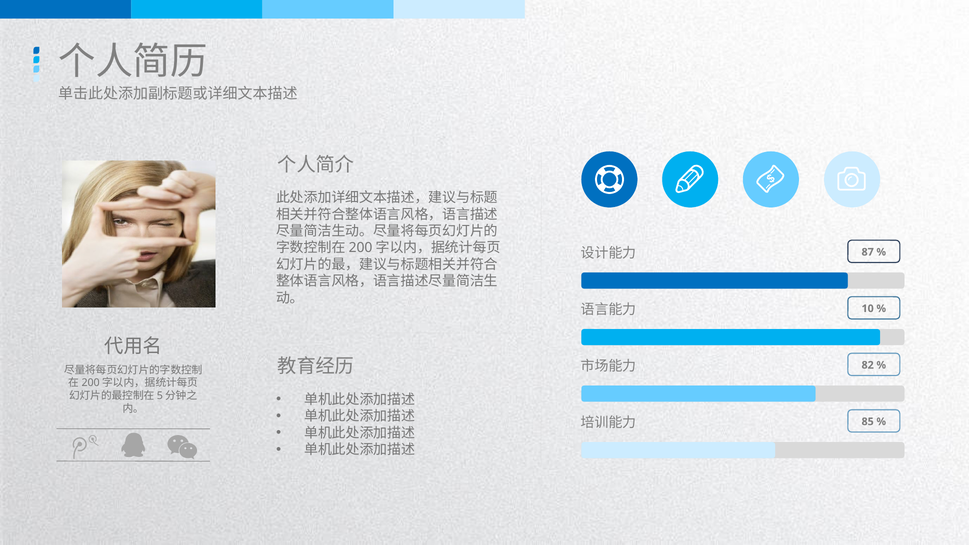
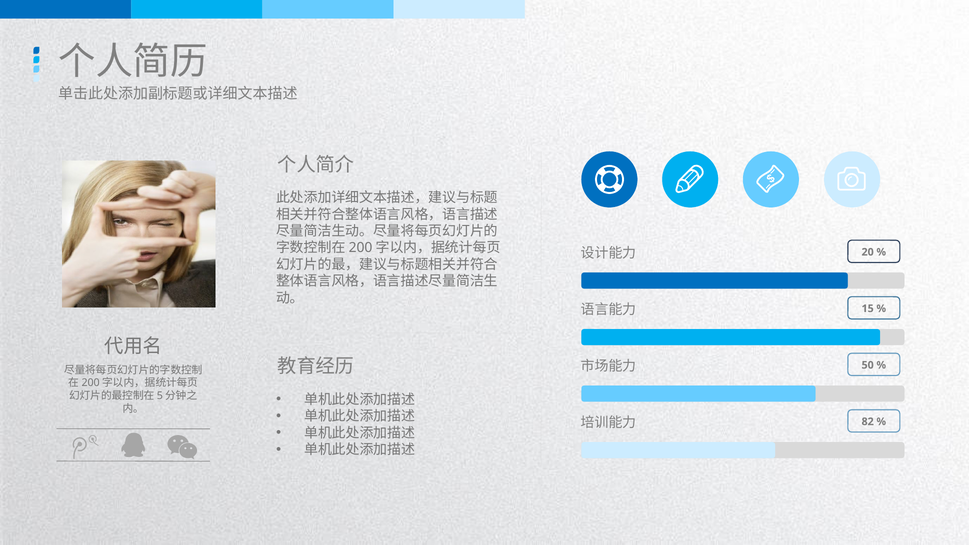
87: 87 -> 20
10: 10 -> 15
82: 82 -> 50
85: 85 -> 82
